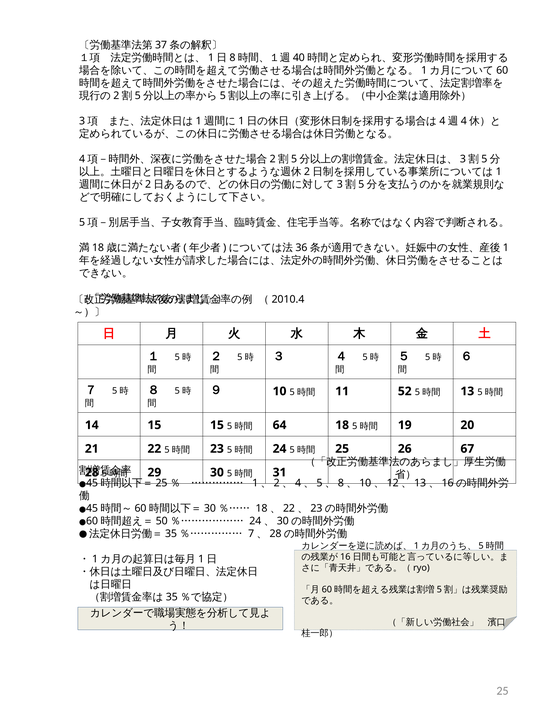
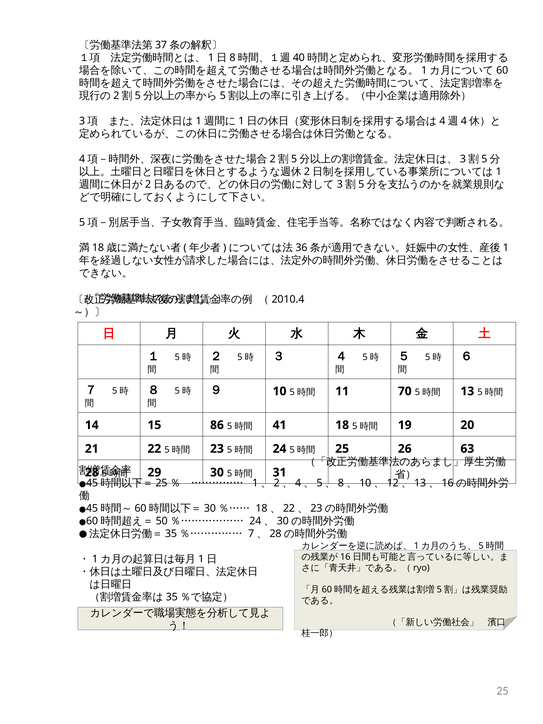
52: 52 -> 70
15 15: 15 -> 86
64: 64 -> 41
67: 67 -> 63
